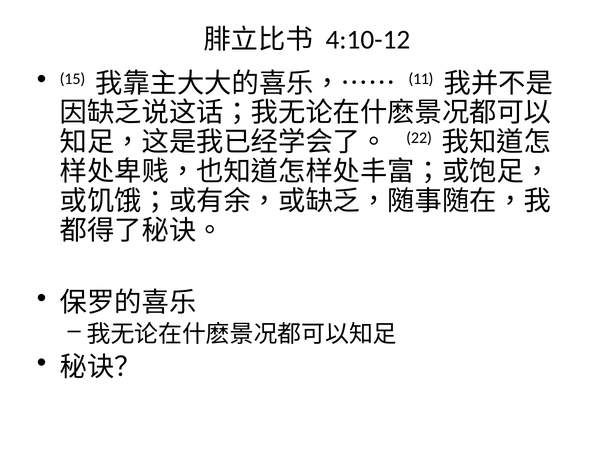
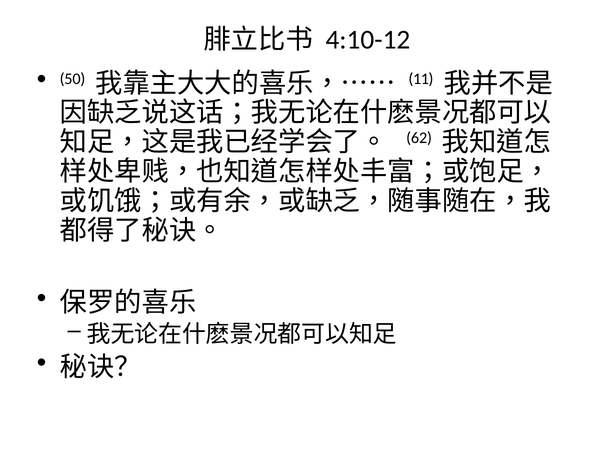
15: 15 -> 50
22: 22 -> 62
